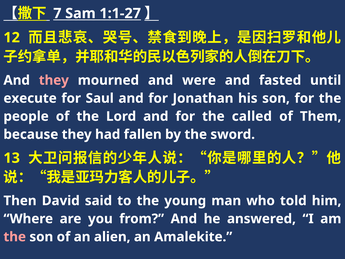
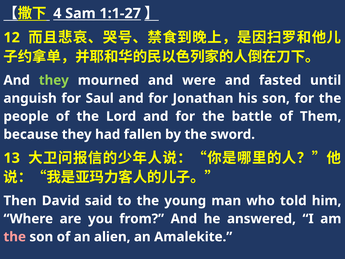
7: 7 -> 4
they at (54, 80) colour: pink -> light green
execute: execute -> anguish
called: called -> battle
